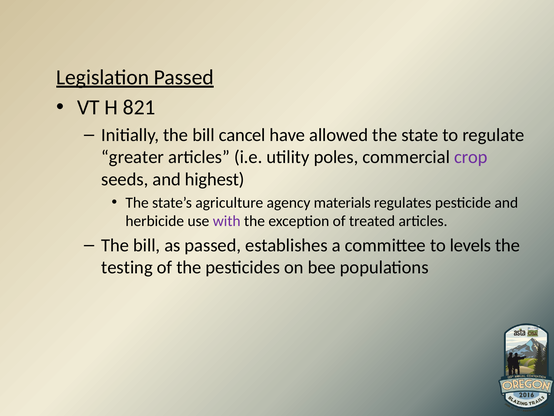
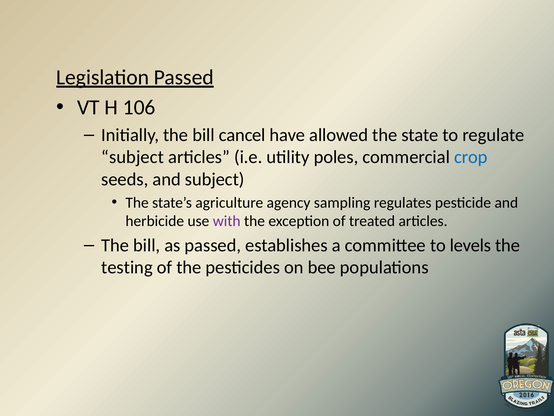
821: 821 -> 106
greater at (133, 157): greater -> subject
crop colour: purple -> blue
and highest: highest -> subject
materials: materials -> sampling
